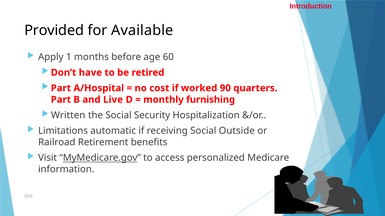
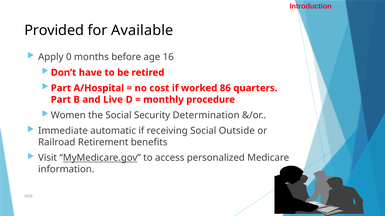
1: 1 -> 0
60: 60 -> 16
90: 90 -> 86
furnishing: furnishing -> procedure
Written: Written -> Women
Hospitalization: Hospitalization -> Determination
Limitations: Limitations -> Immediate
